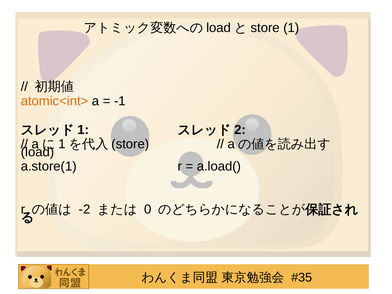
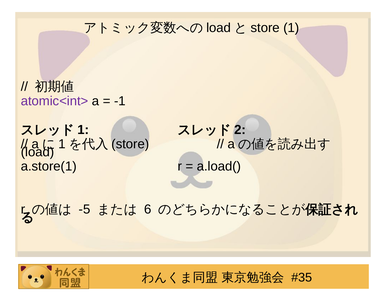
atomic<int> colour: orange -> purple
-2: -2 -> -5
0: 0 -> 6
